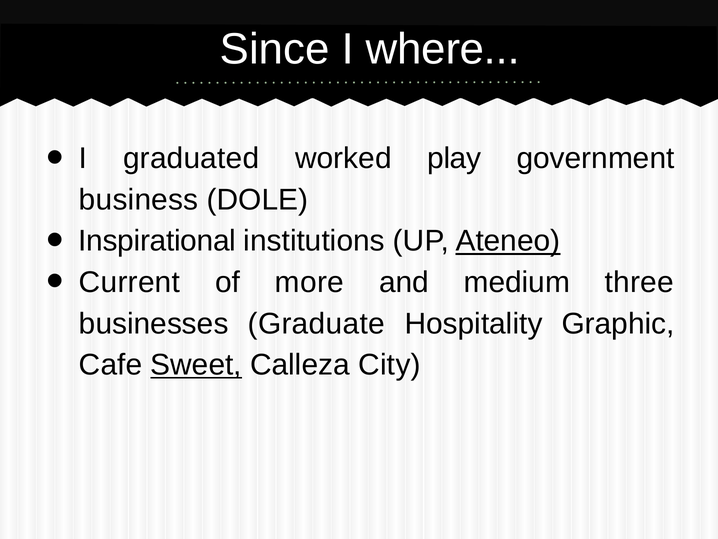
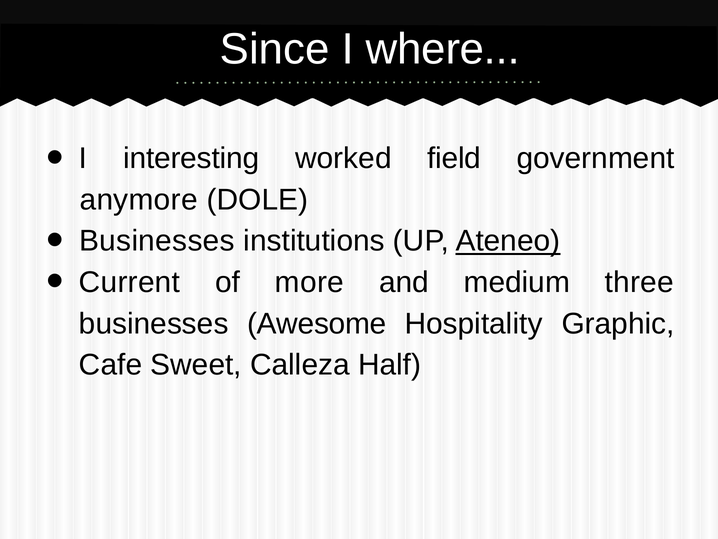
graduated: graduated -> interesting
play: play -> field
business: business -> anymore
Inspirational at (157, 241): Inspirational -> Businesses
Graduate: Graduate -> Awesome
Sweet underline: present -> none
City: City -> Half
